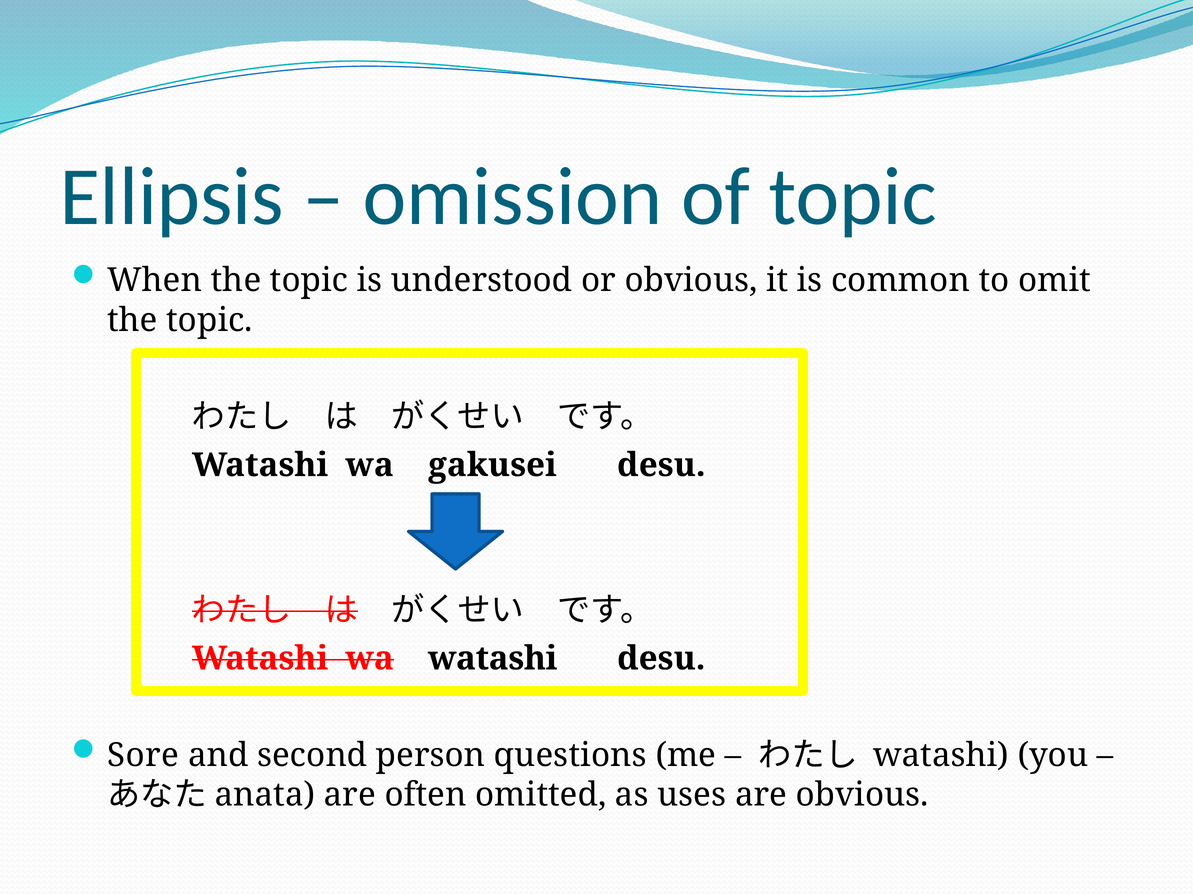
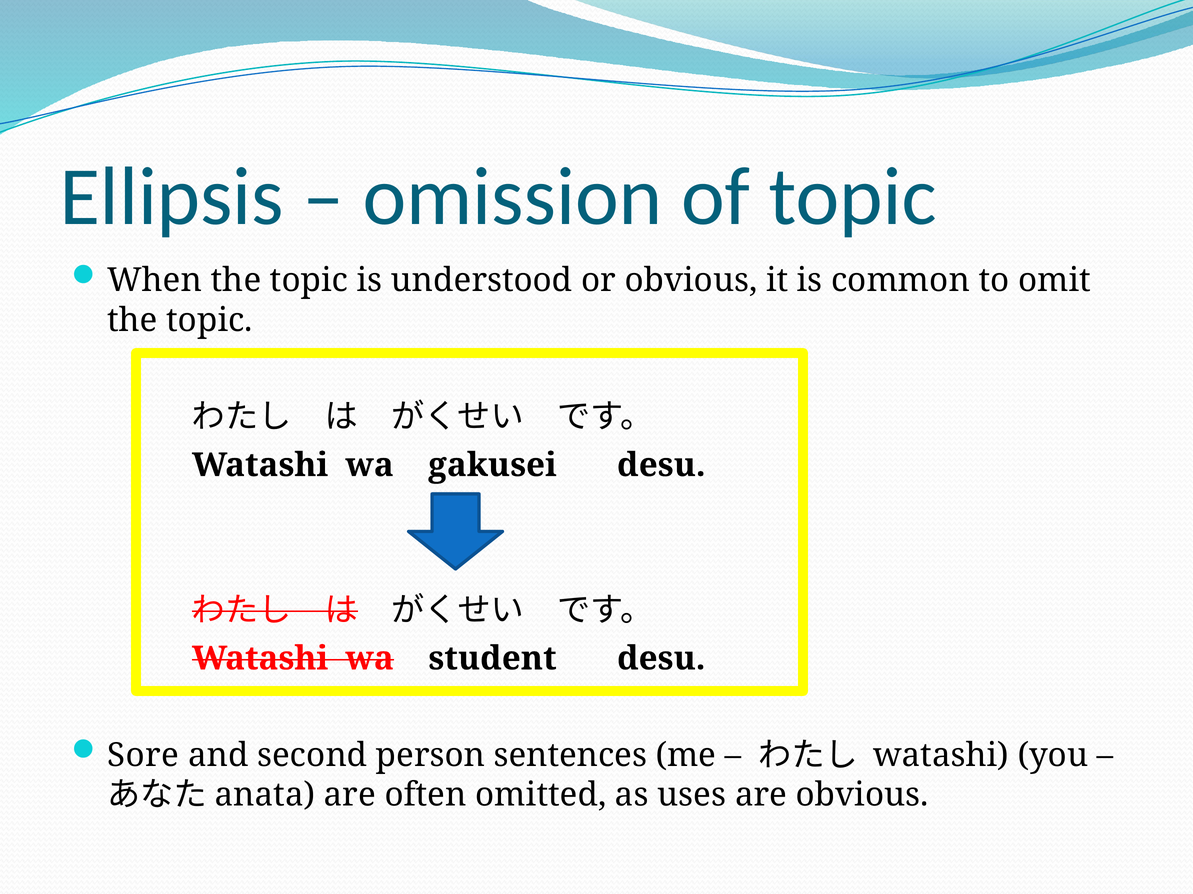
wa watashi: watashi -> student
questions: questions -> sentences
